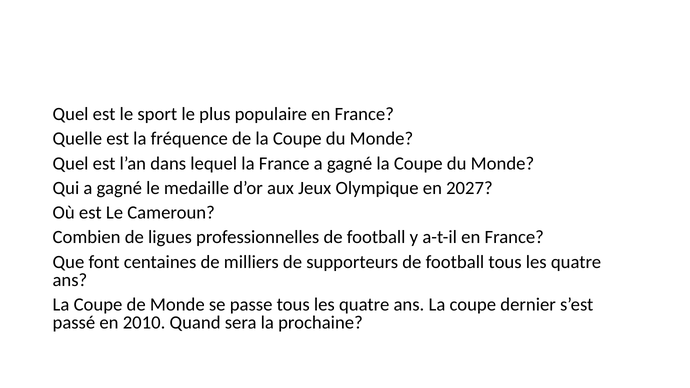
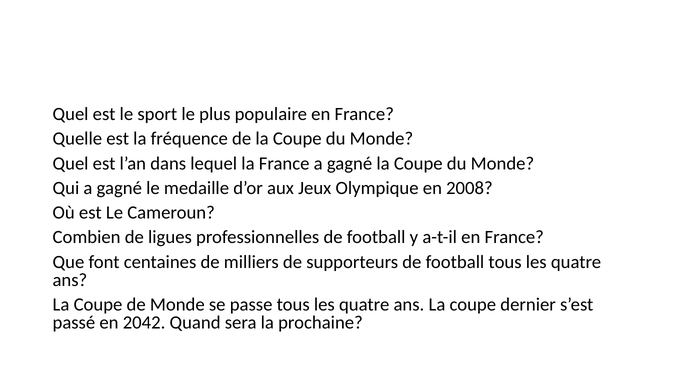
2027: 2027 -> 2008
2010: 2010 -> 2042
